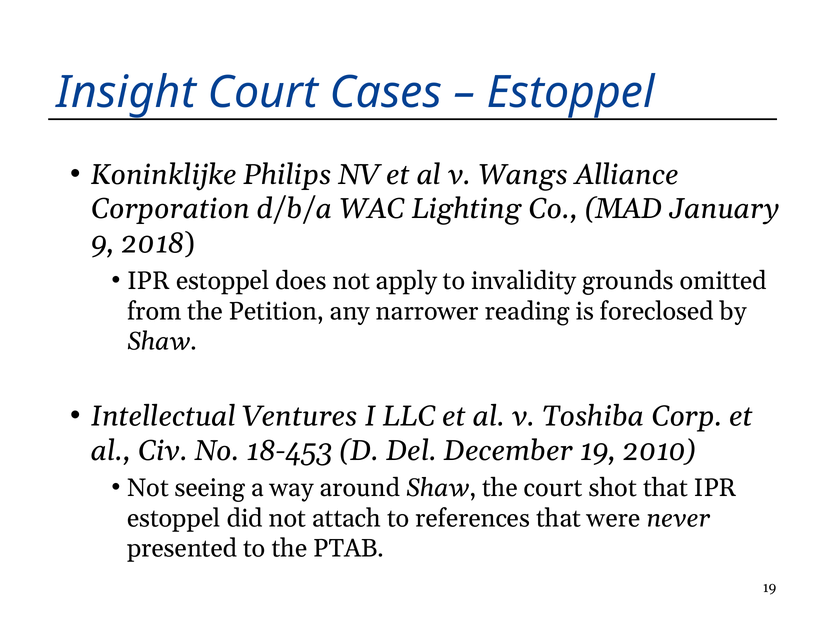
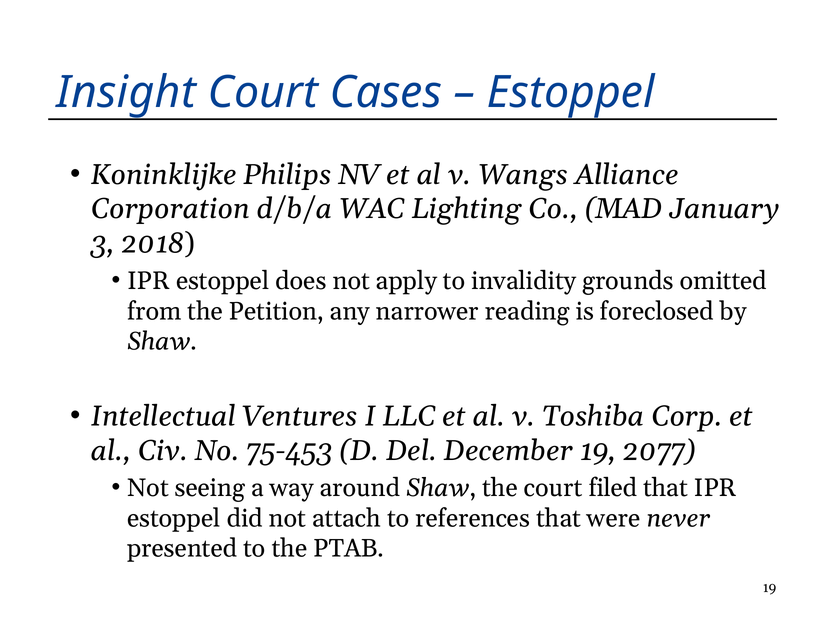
9: 9 -> 3
18-453: 18-453 -> 75-453
2010: 2010 -> 2077
shot: shot -> filed
